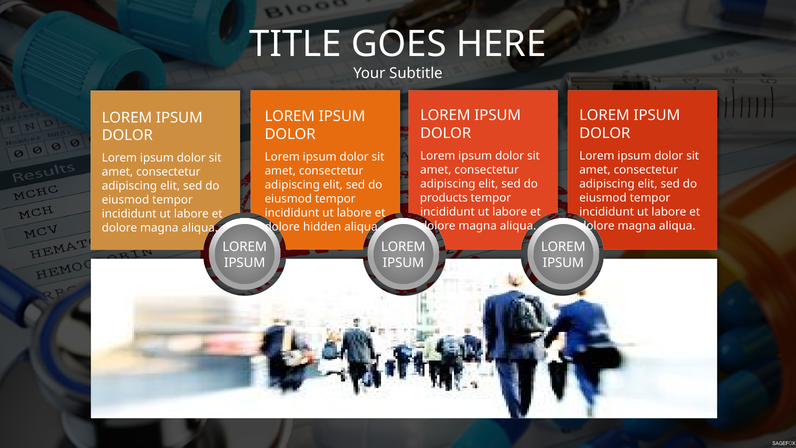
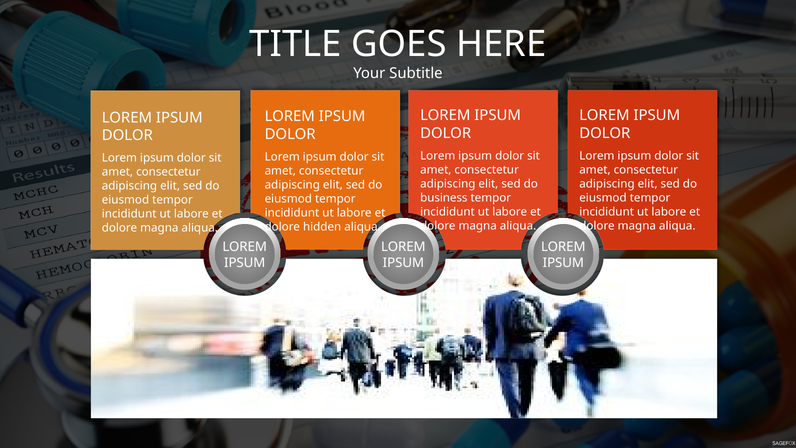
products: products -> business
